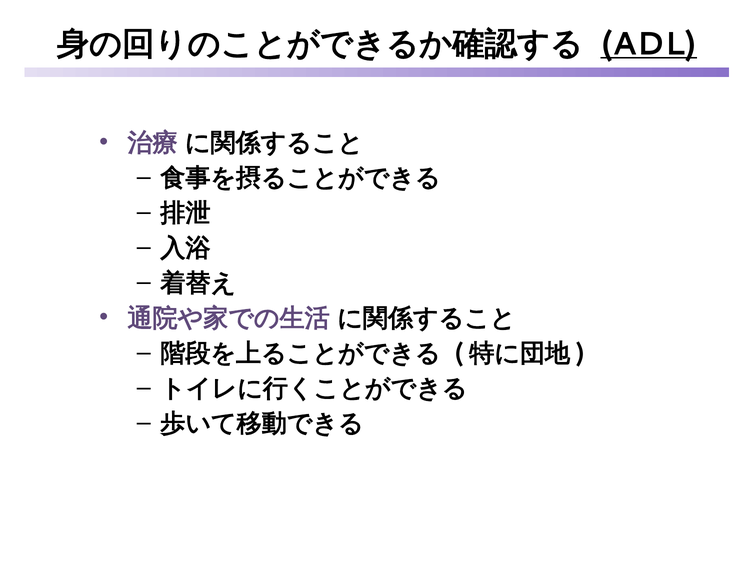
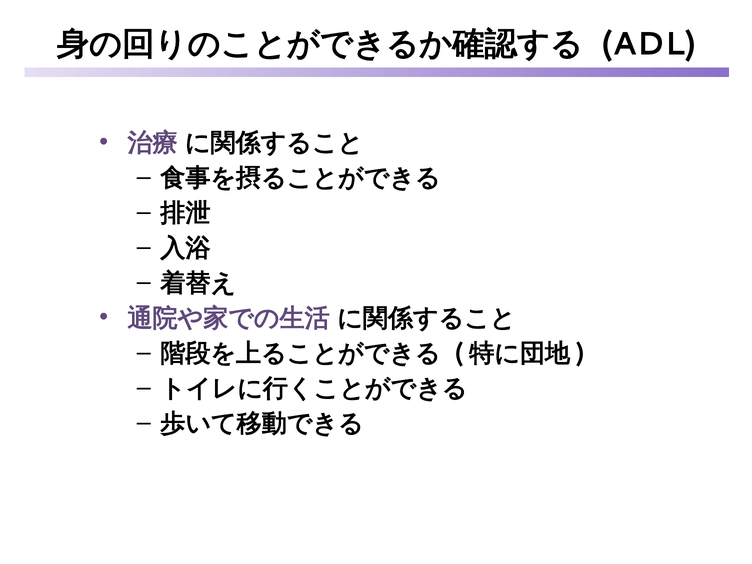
ADL underline: present -> none
